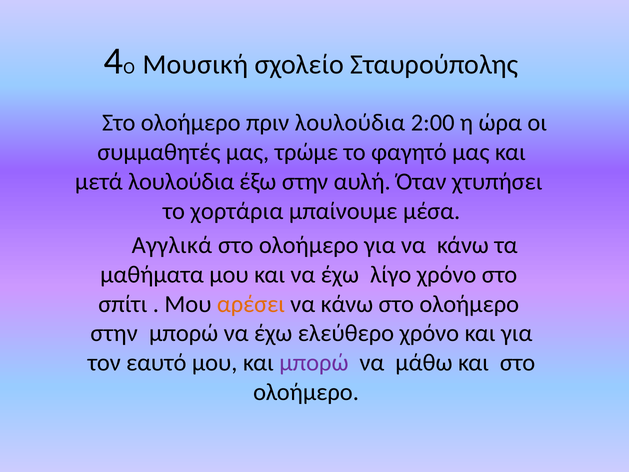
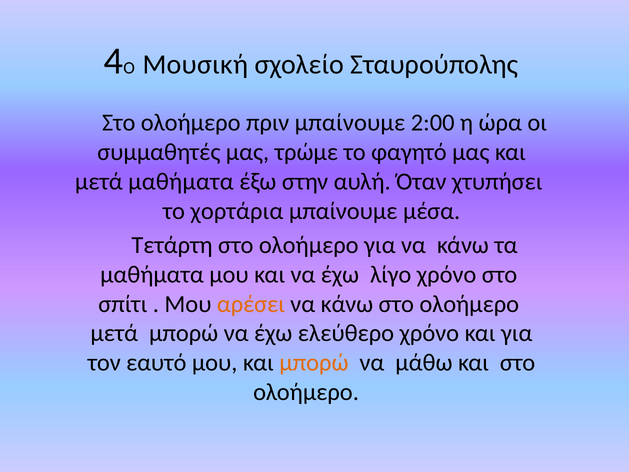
πριν λουλούδια: λουλούδια -> μπαίνουμε
μετά λουλούδια: λουλούδια -> μαθήματα
Αγγλικά: Αγγλικά -> Τετάρτη
στην at (114, 333): στην -> μετά
μπορώ at (314, 363) colour: purple -> orange
